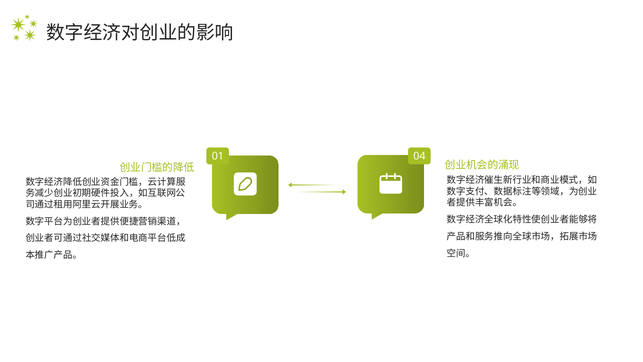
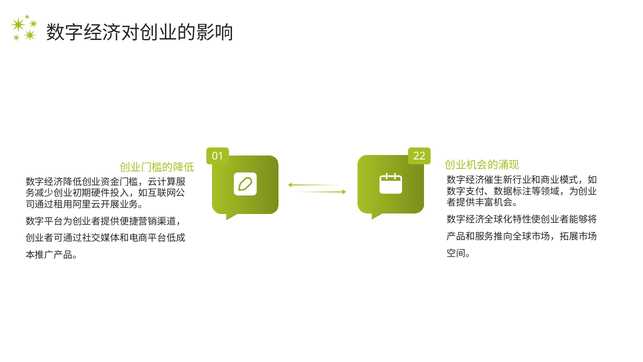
04: 04 -> 22
